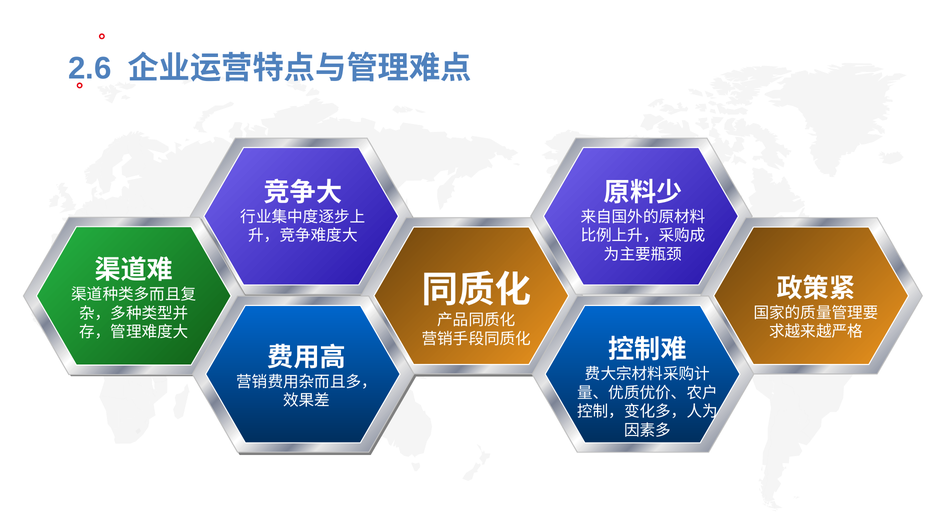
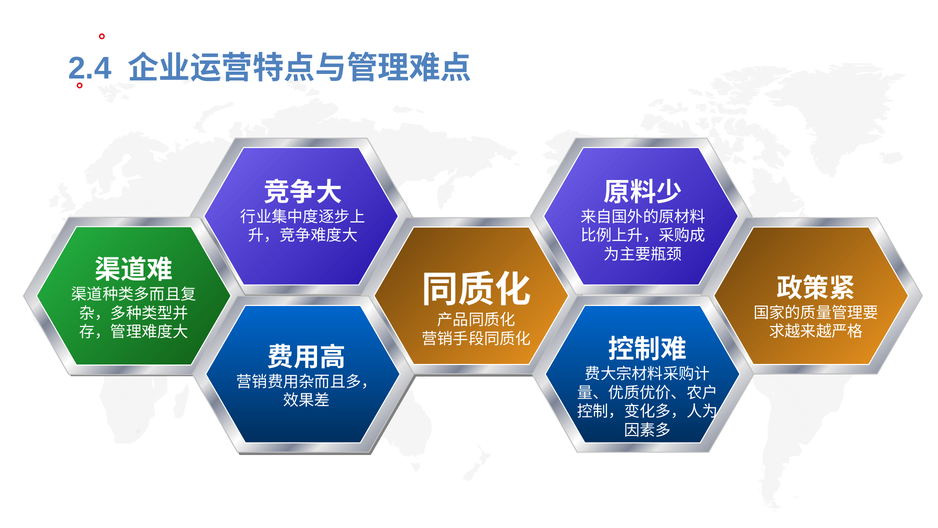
2.6: 2.6 -> 2.4
